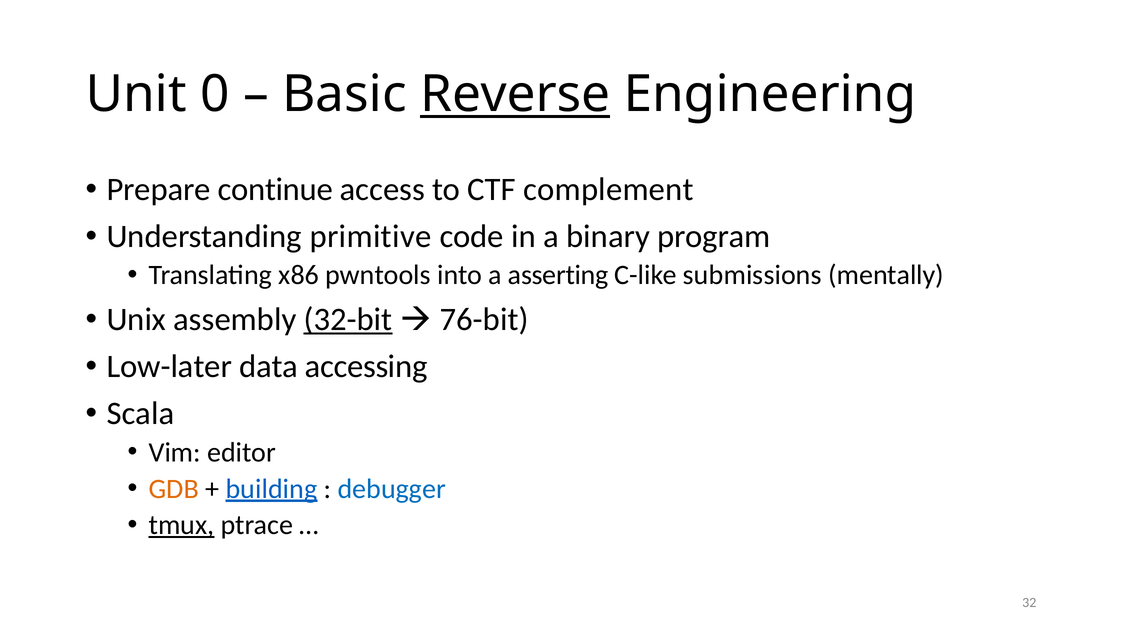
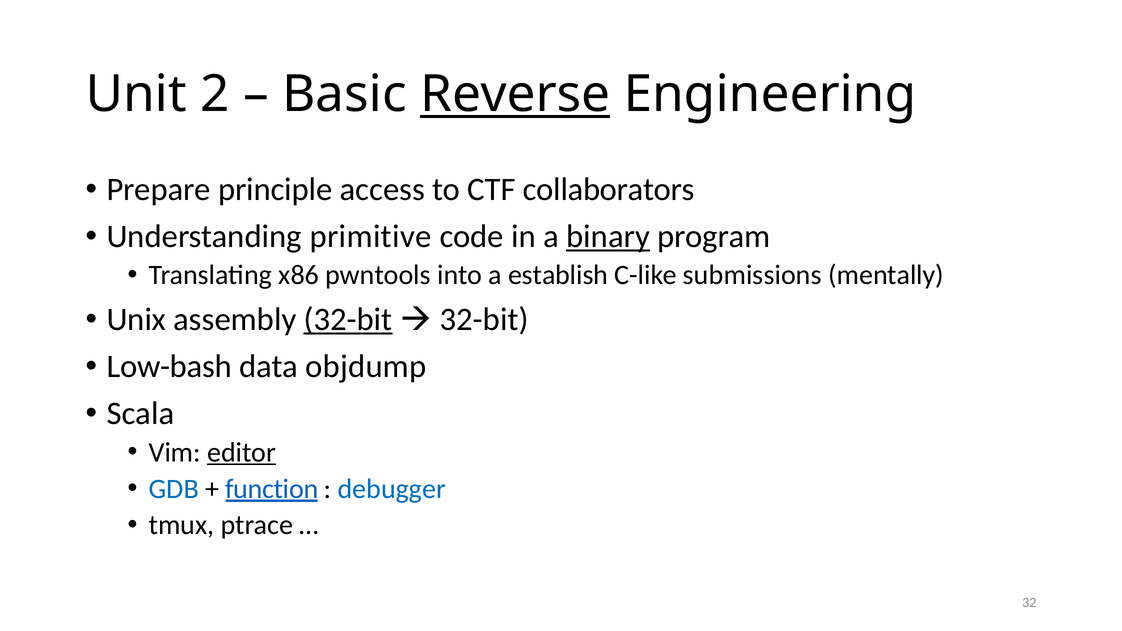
0: 0 -> 2
continue: continue -> principle
complement: complement -> collaborators
binary underline: none -> present
asserting: asserting -> establish
76-bit at (484, 320): 76-bit -> 32-bit
Low-later: Low-later -> Low-bash
accessing: accessing -> objdump
editor underline: none -> present
GDB colour: orange -> blue
building: building -> function
tmux underline: present -> none
